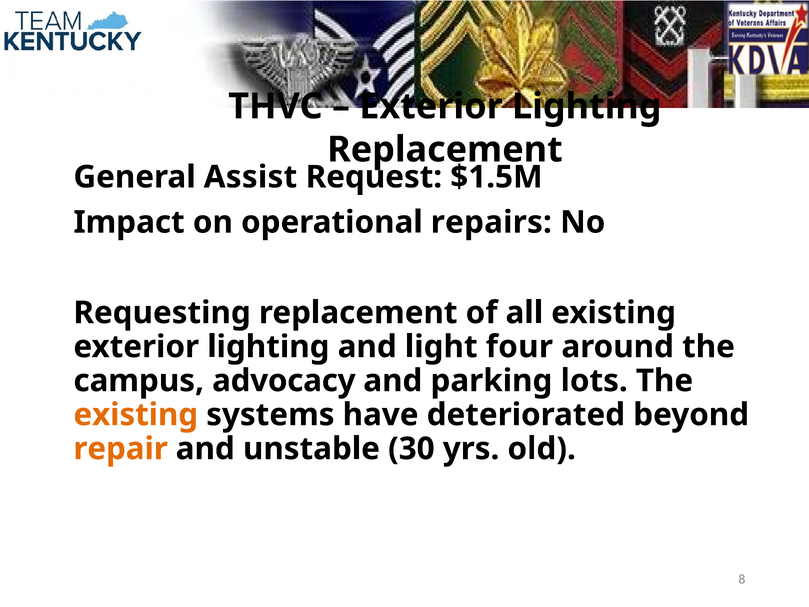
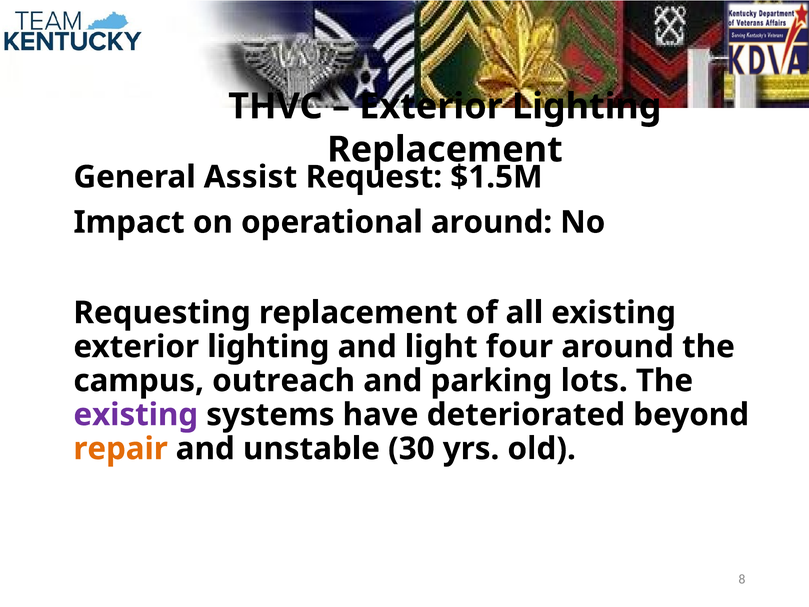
operational repairs: repairs -> around
advocacy: advocacy -> outreach
existing at (136, 415) colour: orange -> purple
